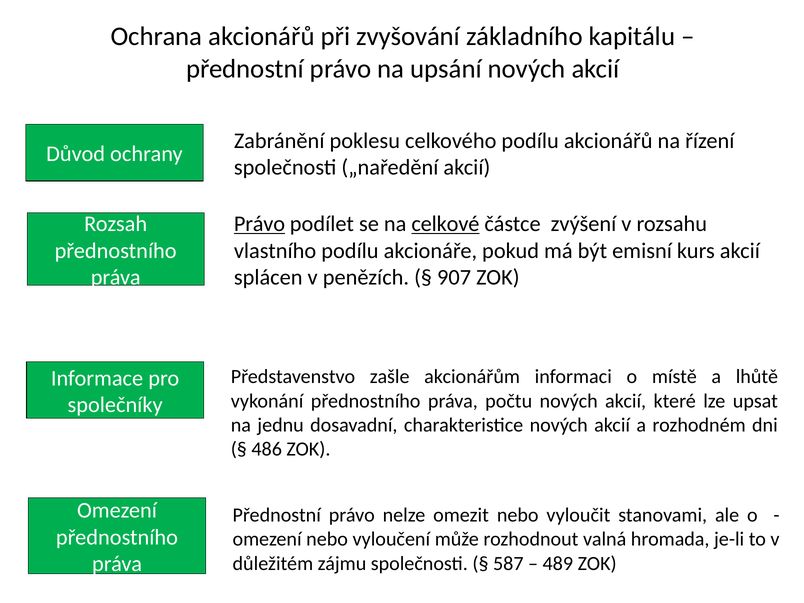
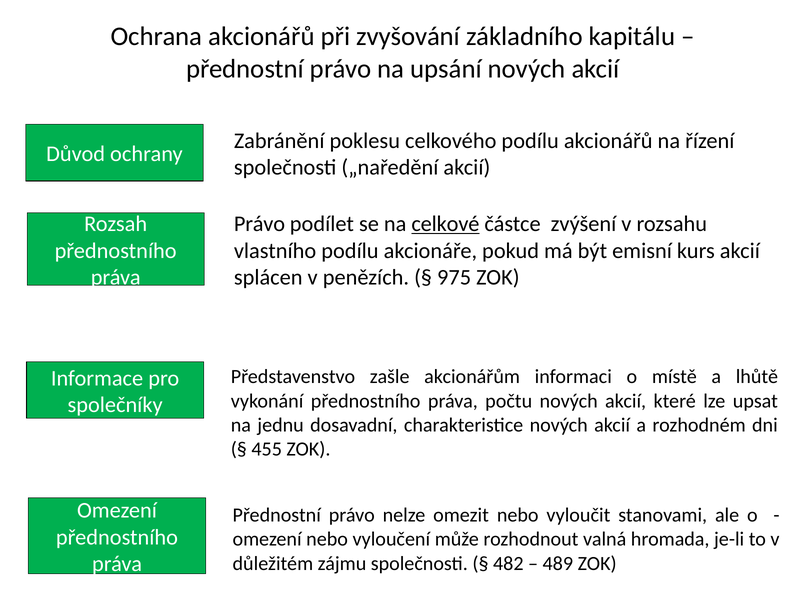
Právo at (259, 224) underline: present -> none
907: 907 -> 975
486: 486 -> 455
587: 587 -> 482
